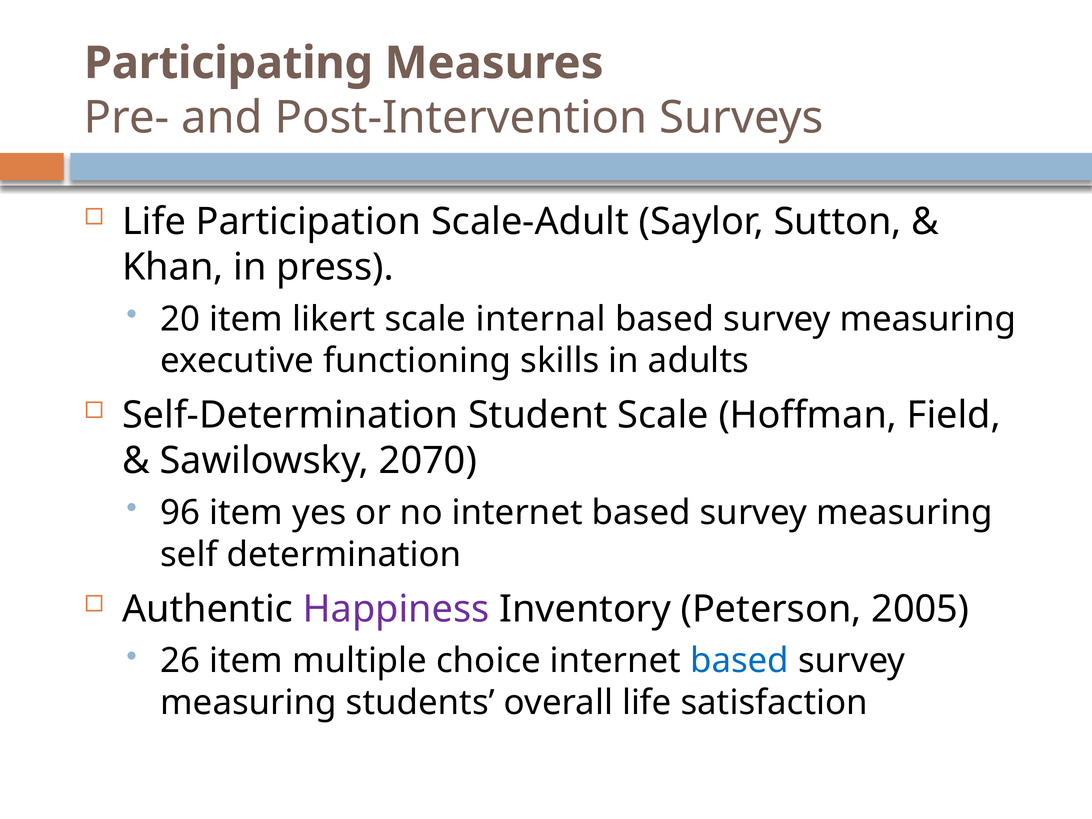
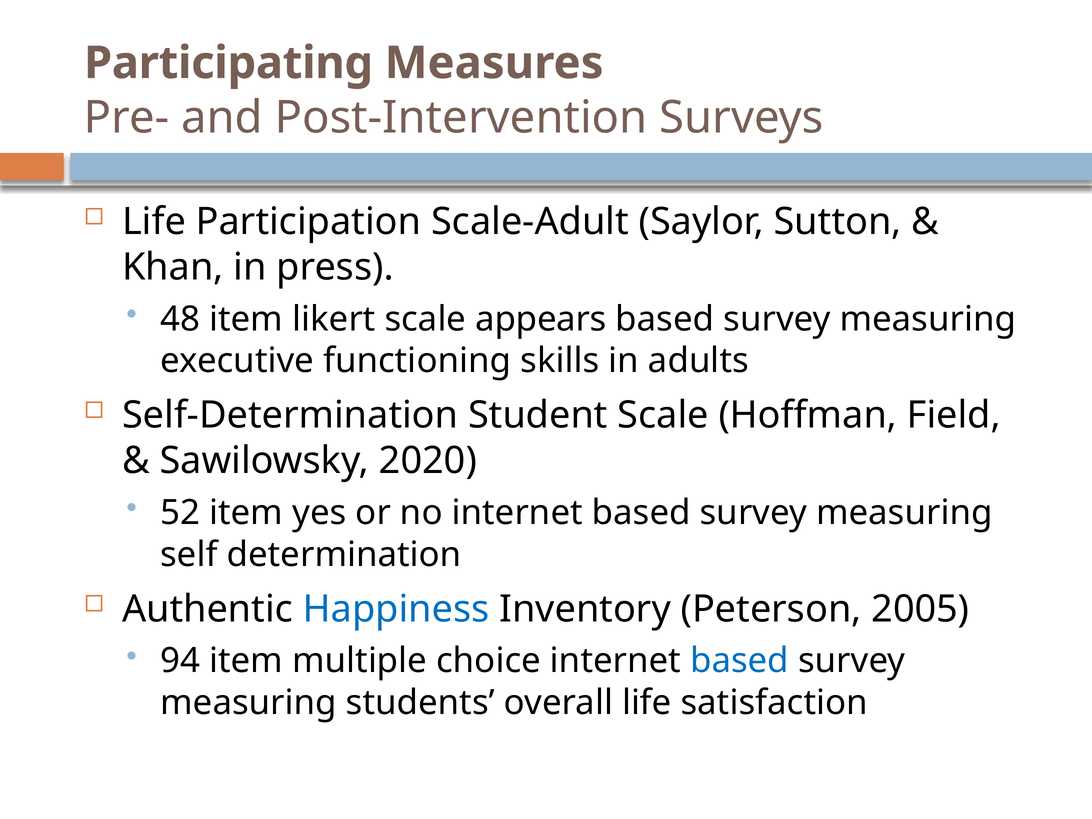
20: 20 -> 48
internal: internal -> appears
2070: 2070 -> 2020
96: 96 -> 52
Happiness colour: purple -> blue
26: 26 -> 94
